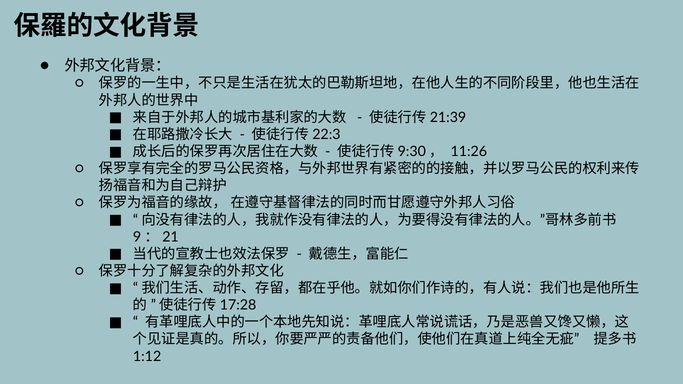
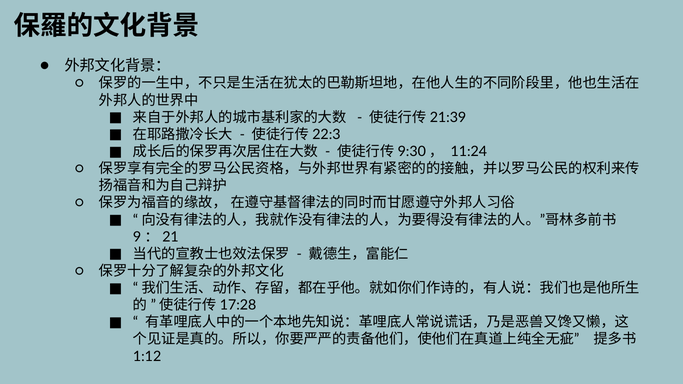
11:26: 11:26 -> 11:24
